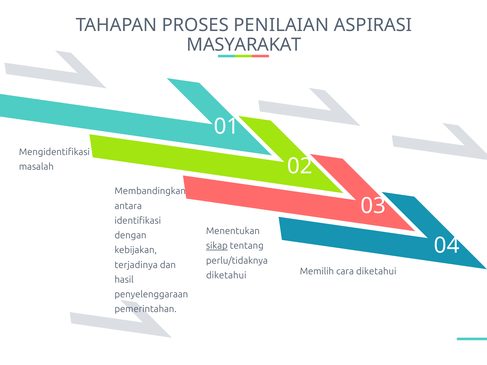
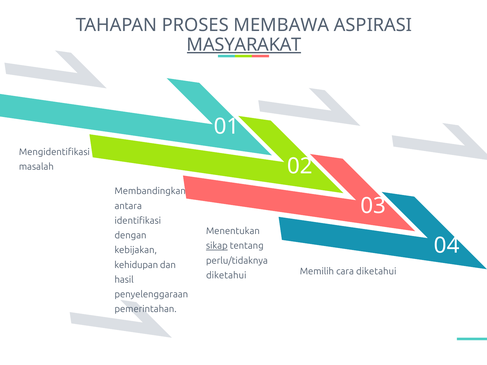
PENILAIAN: PENILAIAN -> MEMBAWA
MASYARAKAT underline: none -> present
terjadinya: terjadinya -> kehidupan
